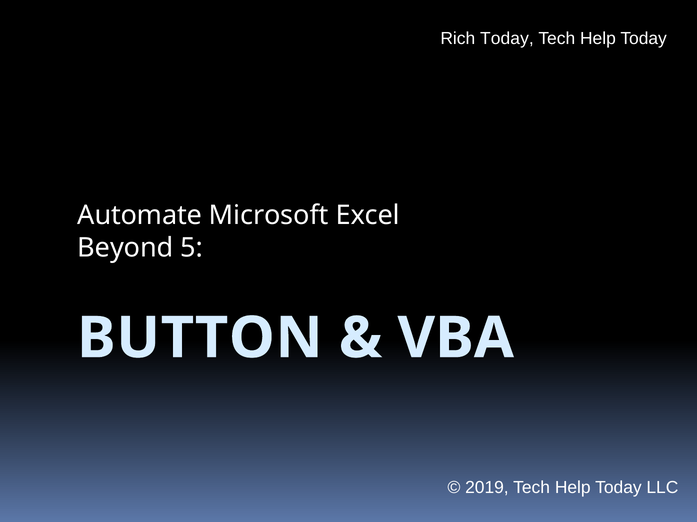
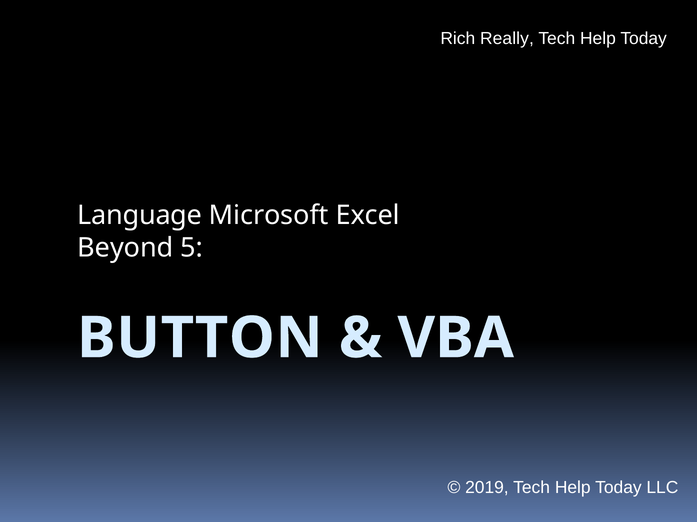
Rich Today: Today -> Really
Automate: Automate -> Language
